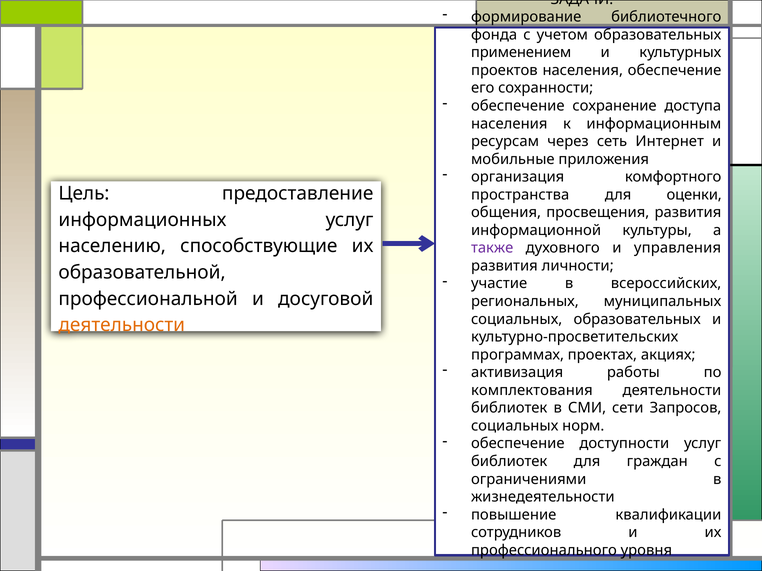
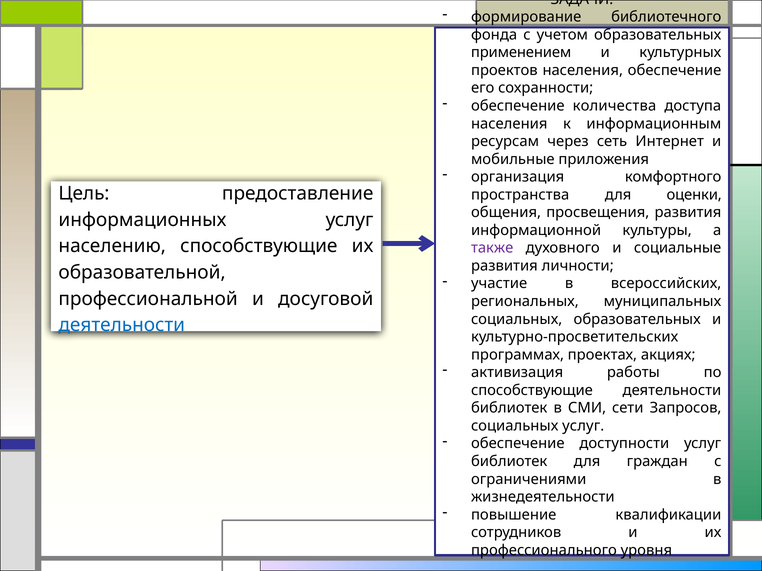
сохранение: сохранение -> количества
управления: управления -> социальные
деятельности at (122, 325) colour: orange -> blue
комплектования at (532, 391): комплектования -> способствующие
социальных норм: норм -> услуг
